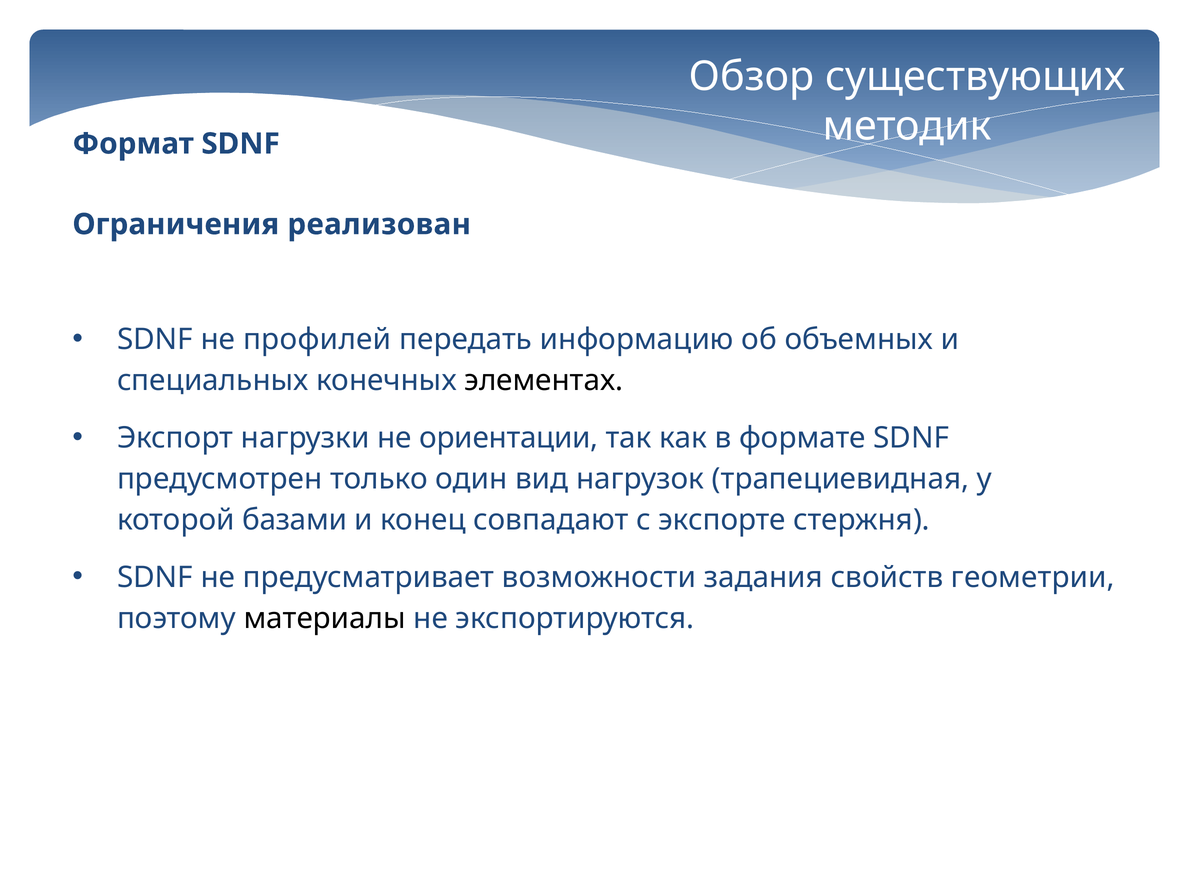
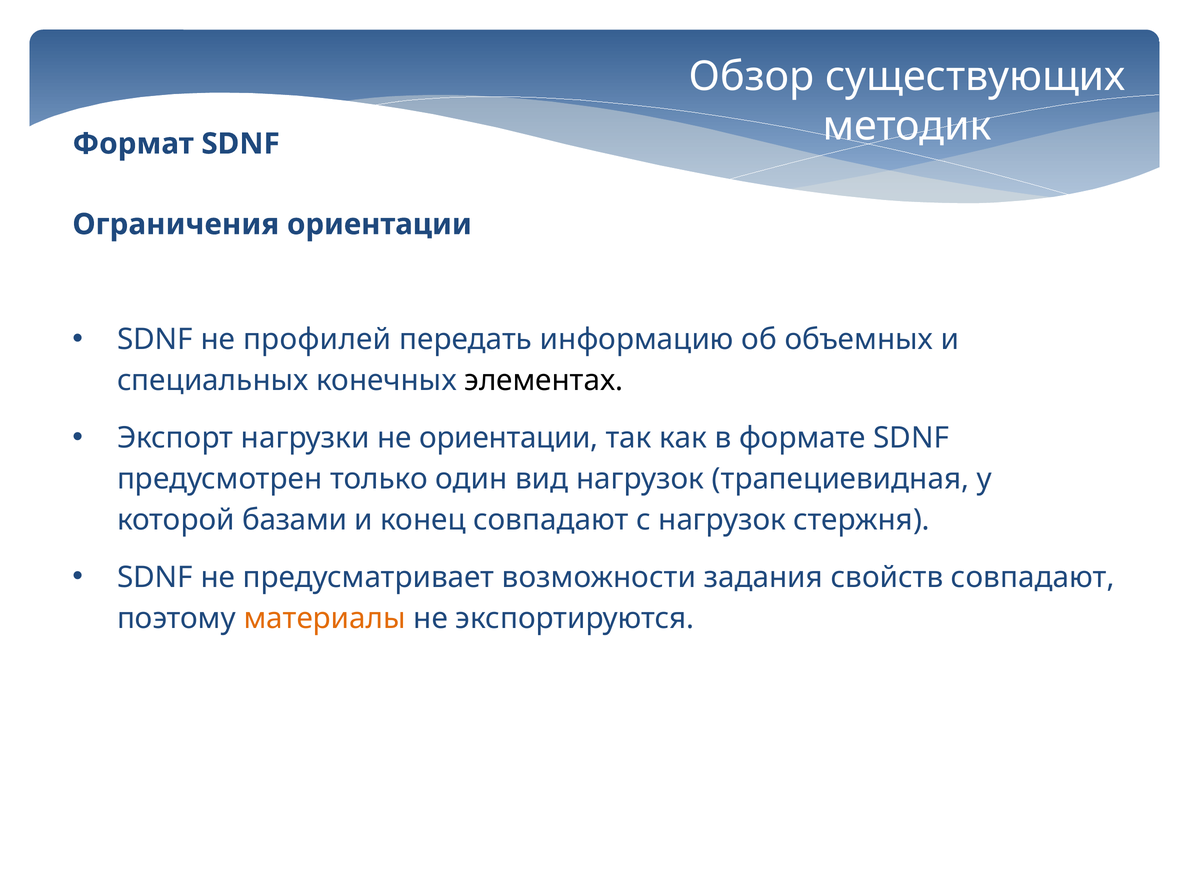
Ограничения реализован: реализован -> ориентации
с экспорте: экспорте -> нагрузок
свойств геометрии: геометрии -> совпадают
материалы colour: black -> orange
